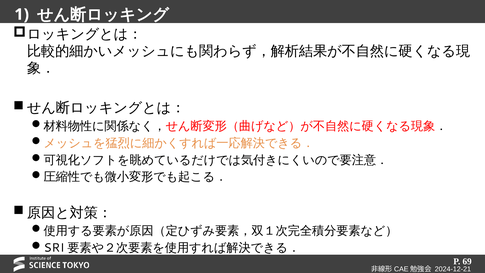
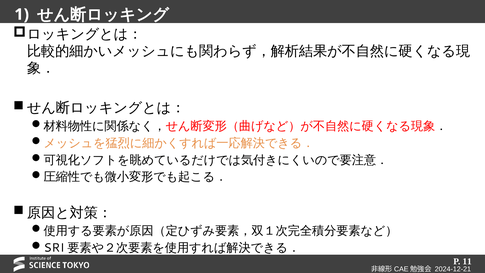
69: 69 -> 11
